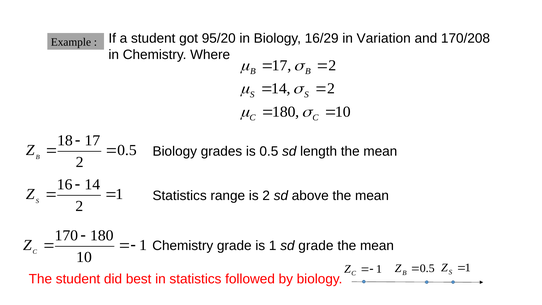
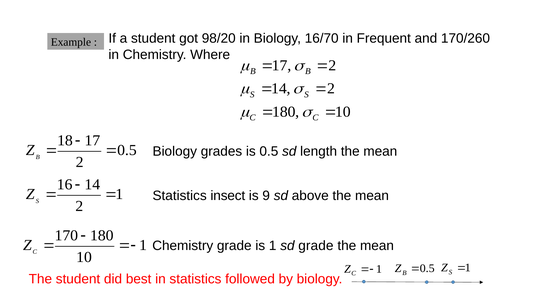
95/20: 95/20 -> 98/20
16/29: 16/29 -> 16/70
Variation: Variation -> Frequent
170/208: 170/208 -> 170/260
range: range -> insect
is 2: 2 -> 9
